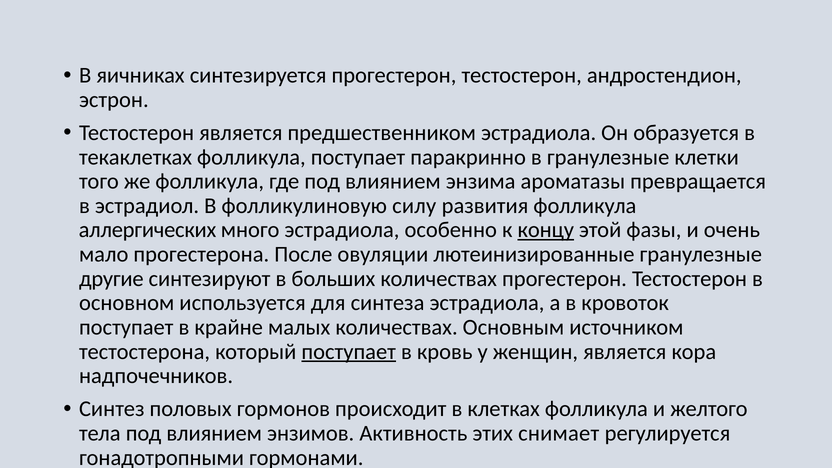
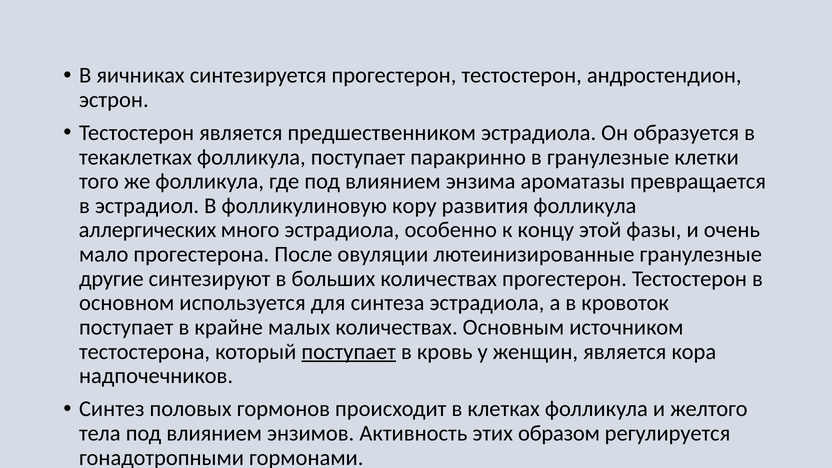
силу: силу -> кору
концу underline: present -> none
снимает: снимает -> образом
